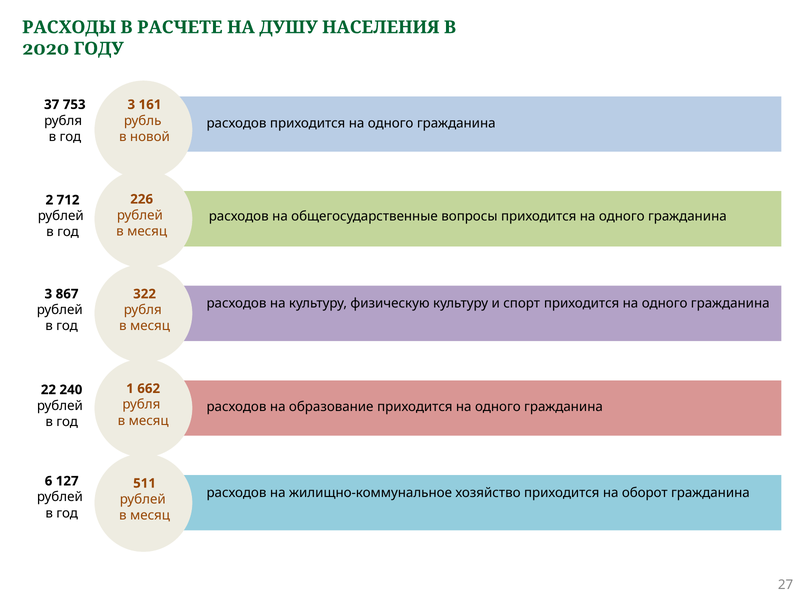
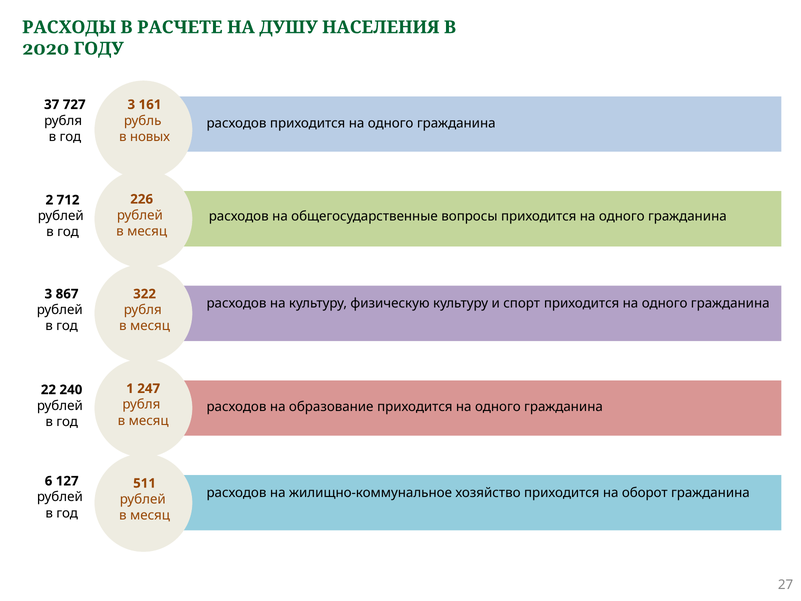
753: 753 -> 727
новой: новой -> новых
662: 662 -> 247
